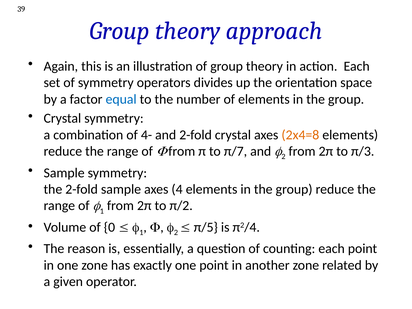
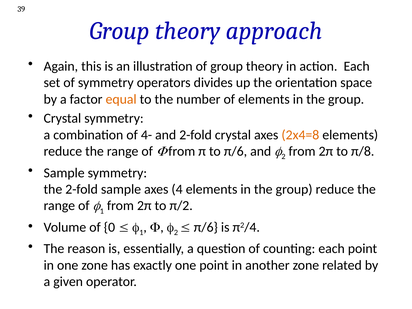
equal colour: blue -> orange
to π/7: π/7 -> π/6
π/3: π/3 -> π/8
π/5 at (206, 227): π/5 -> π/6
